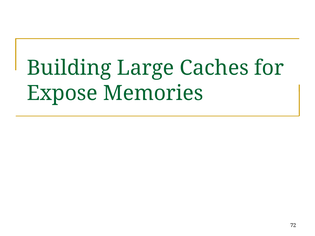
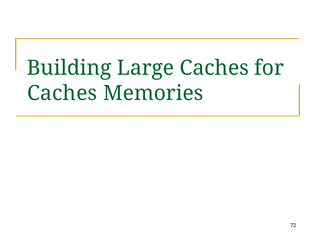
Expose at (62, 93): Expose -> Caches
